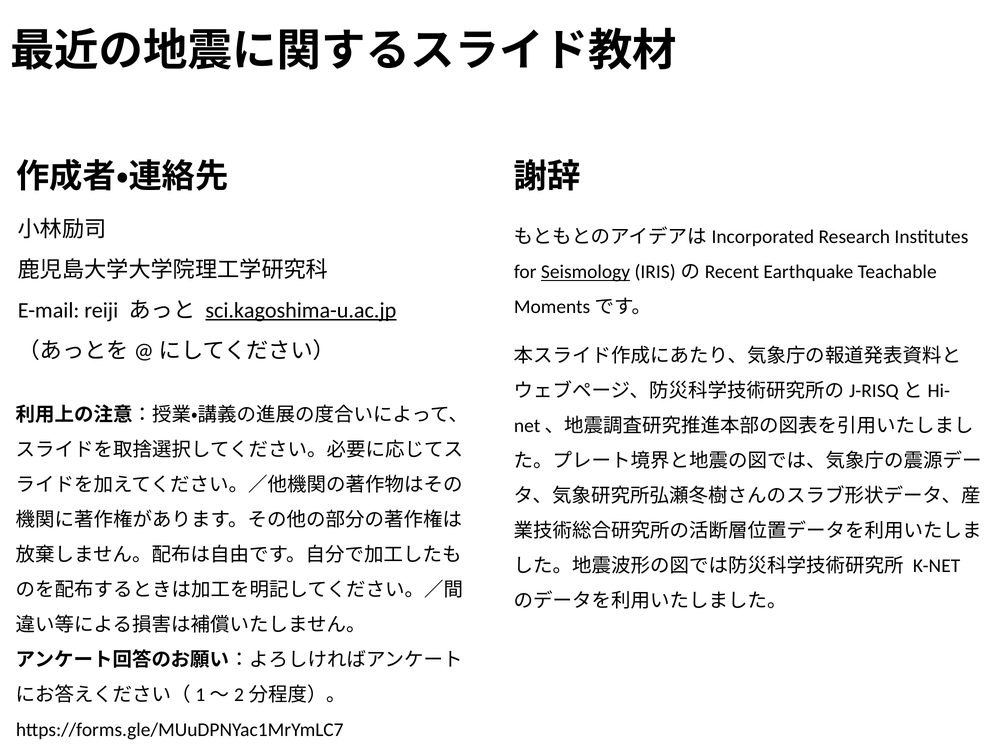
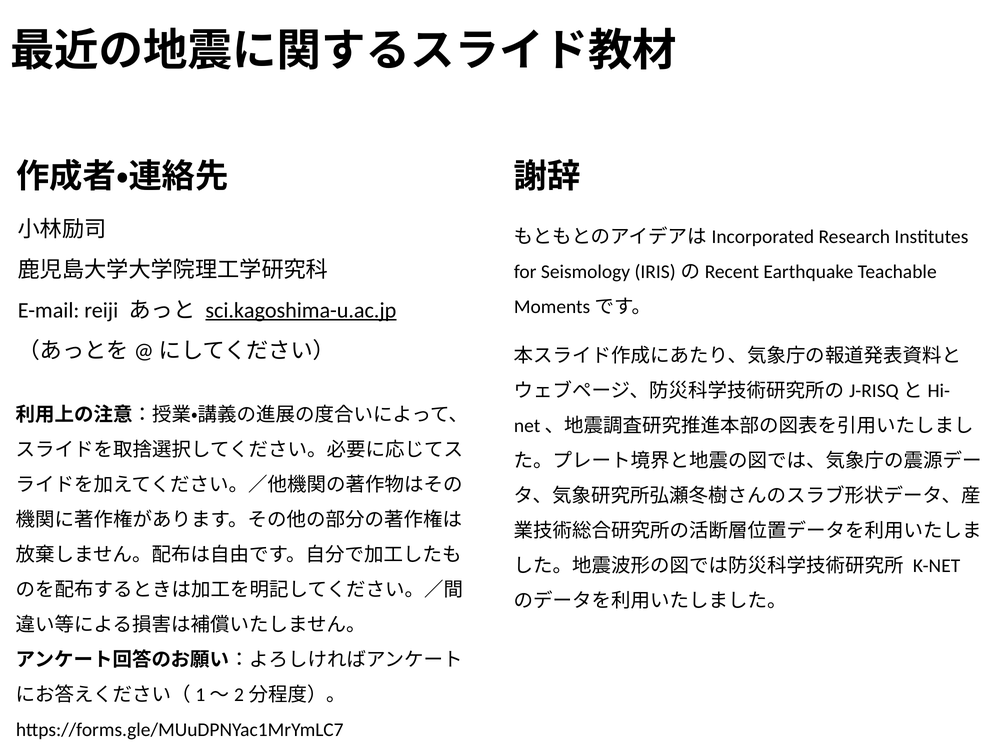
Seismology underline: present -> none
